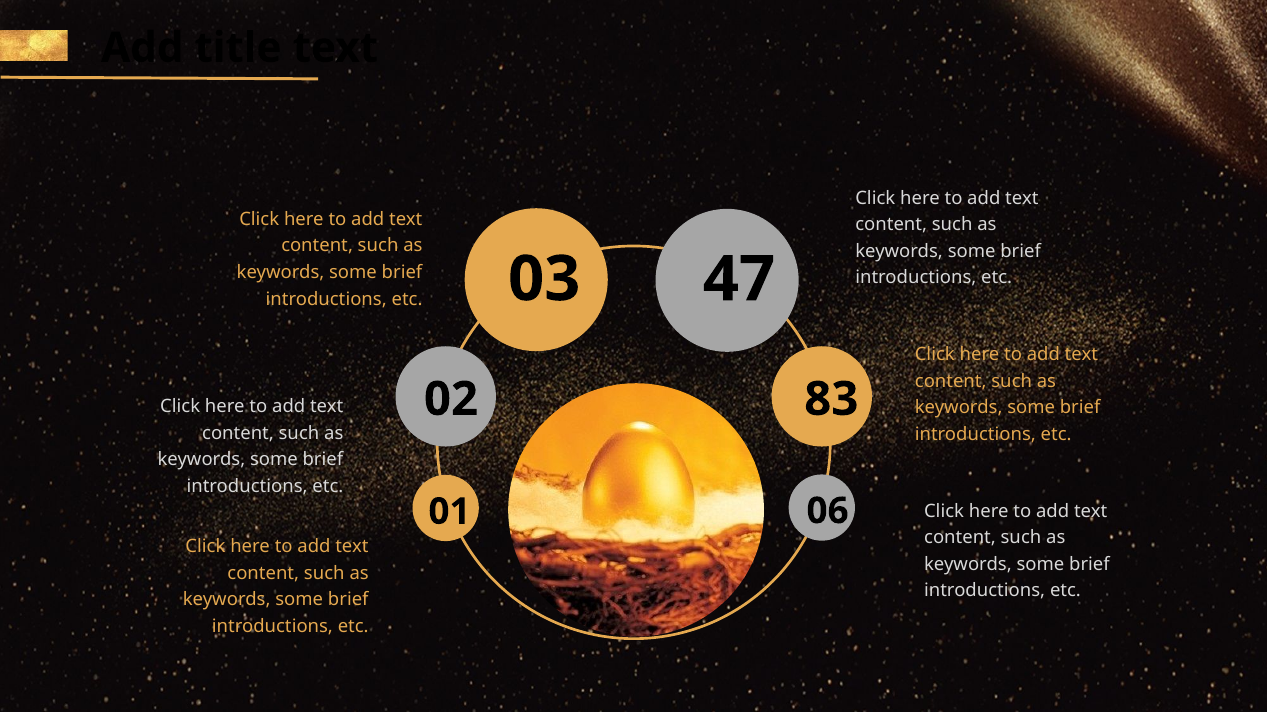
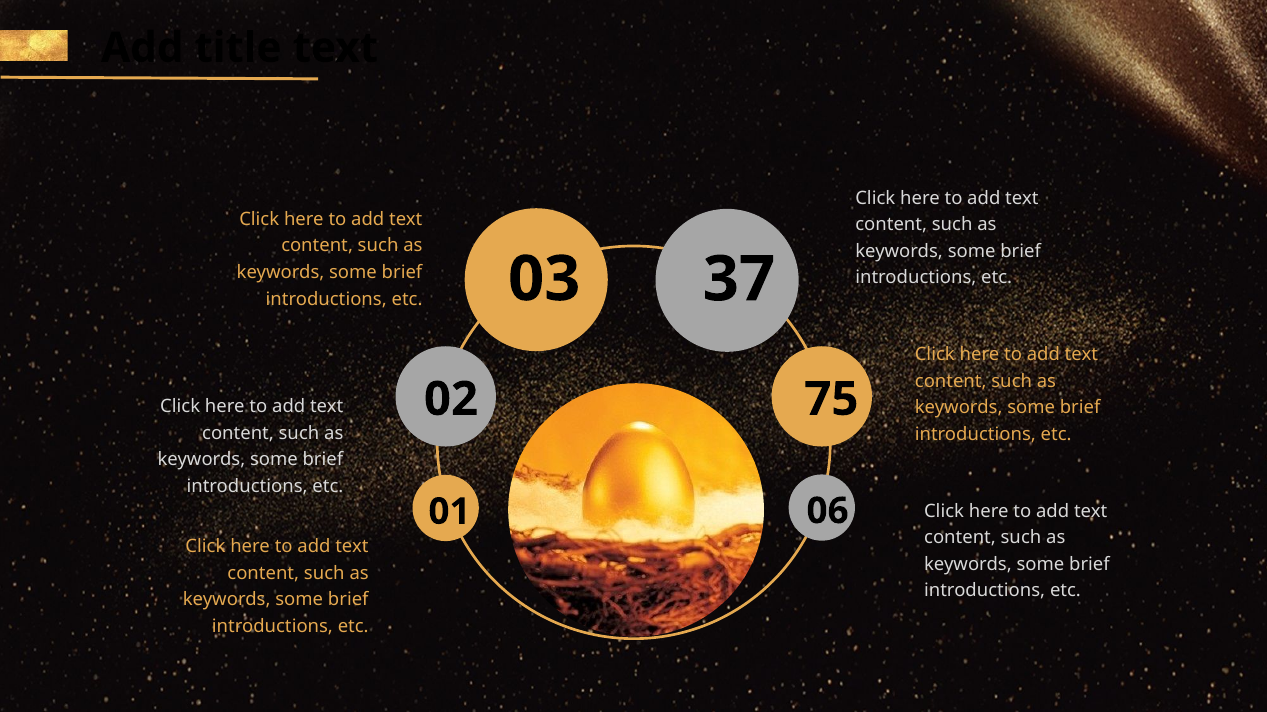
47: 47 -> 37
83: 83 -> 75
